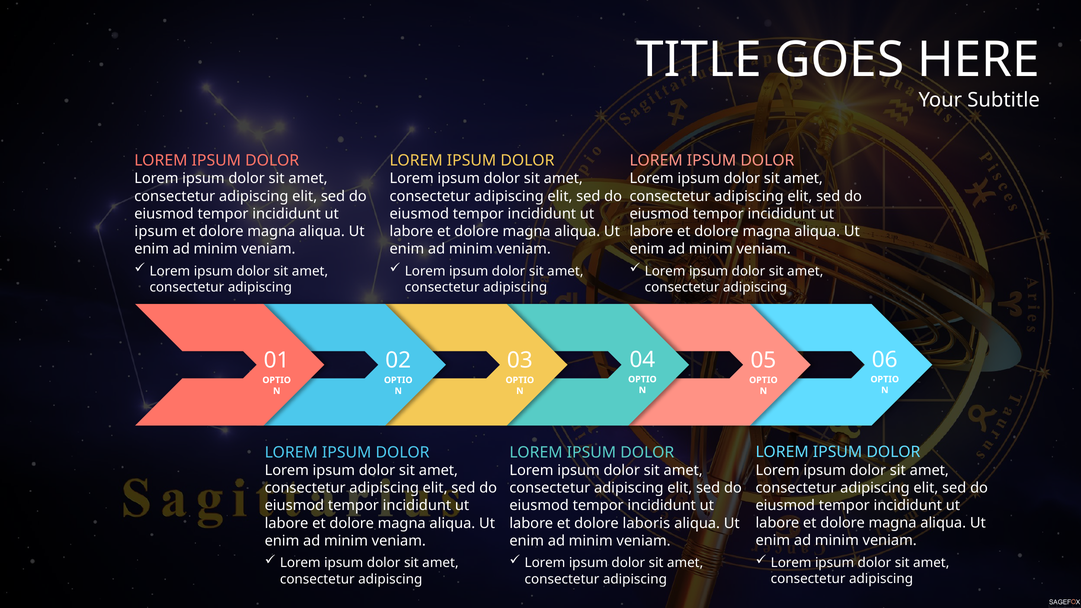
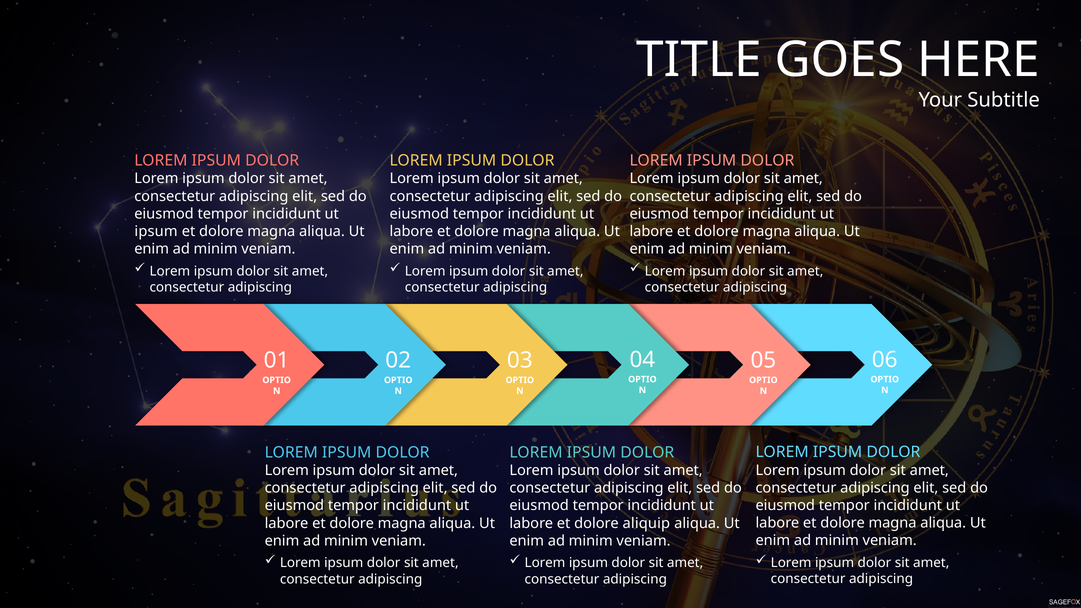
laboris: laboris -> aliquip
